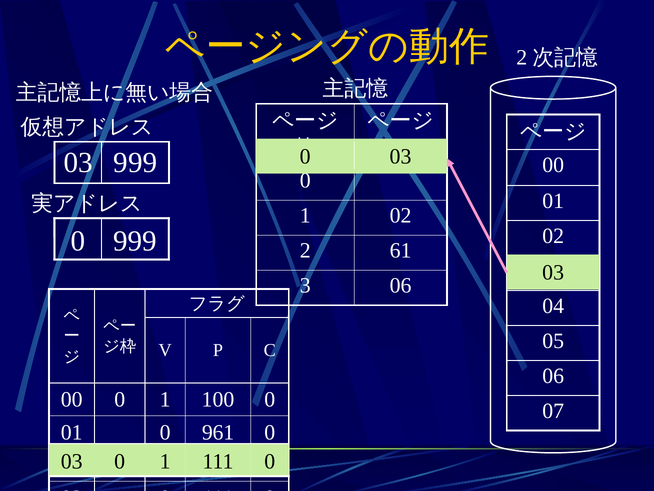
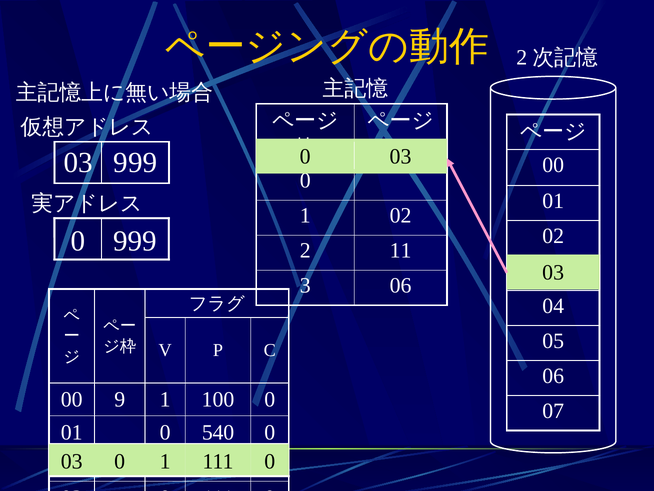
61: 61 -> 11
00 0: 0 -> 9
961: 961 -> 540
